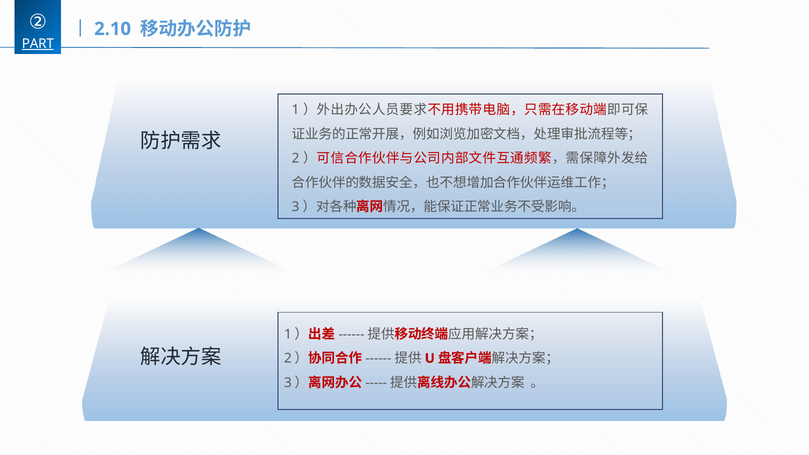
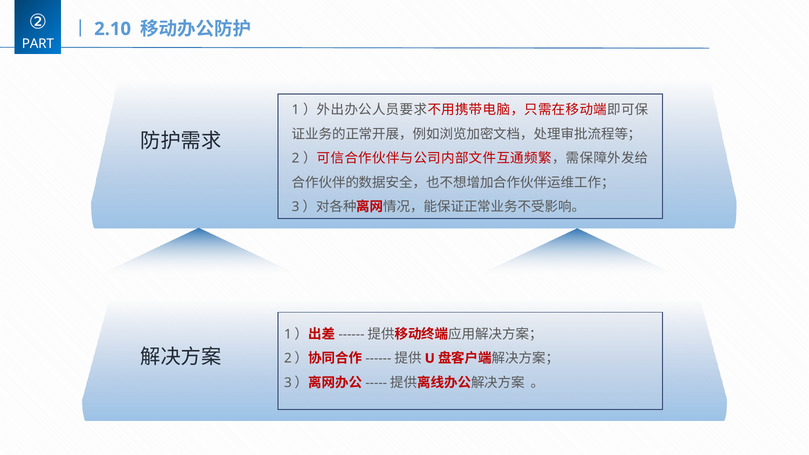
PART underline: present -> none
